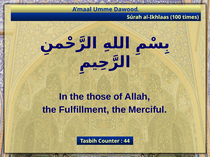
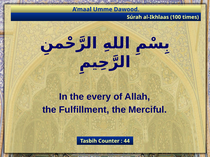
those: those -> every
